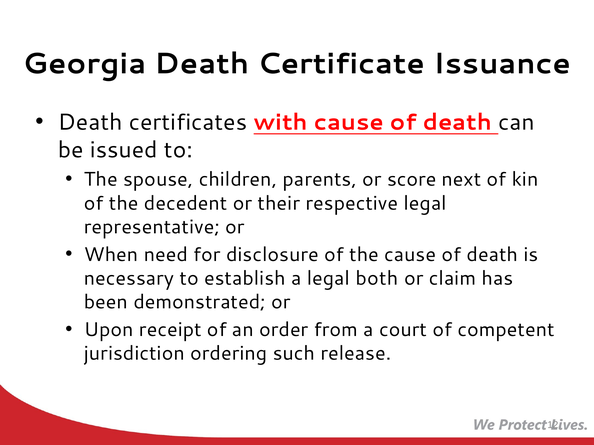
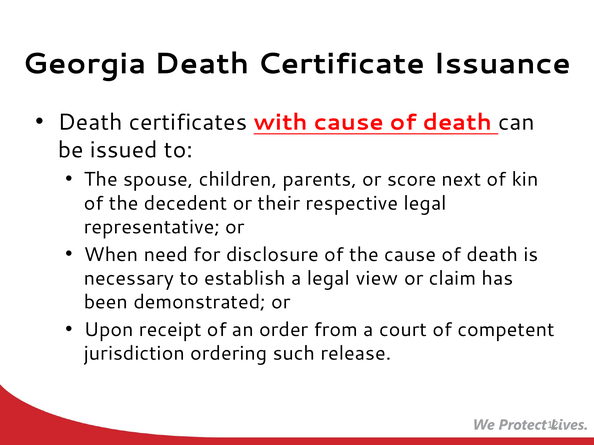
both: both -> view
